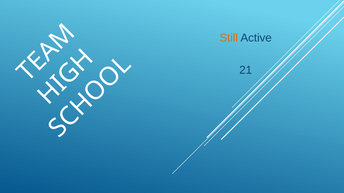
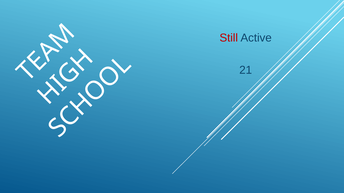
Still colour: orange -> red
